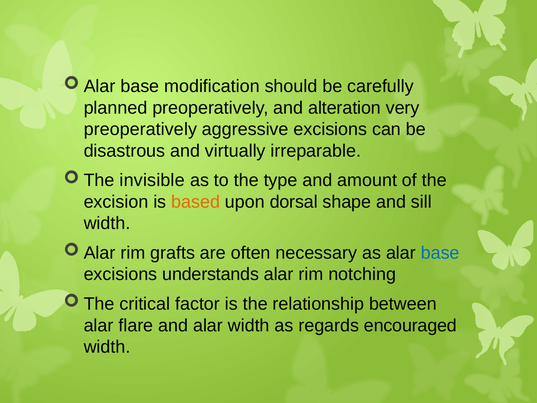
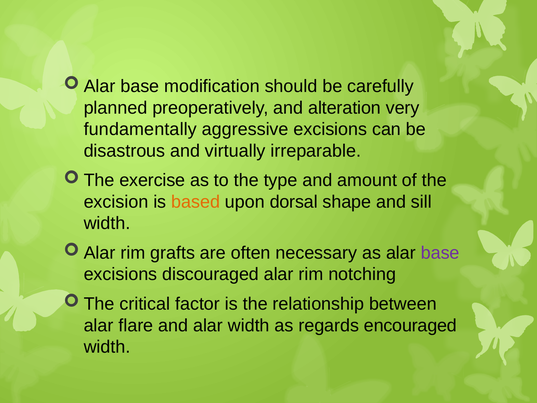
preoperatively at (140, 129): preoperatively -> fundamentally
invisible: invisible -> exercise
base at (440, 253) colour: blue -> purple
understands: understands -> discouraged
